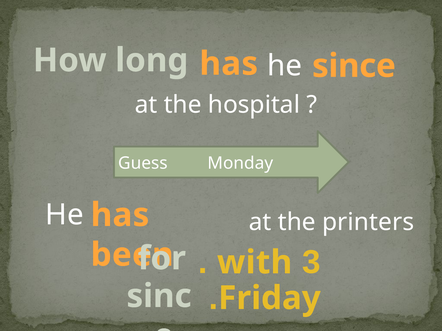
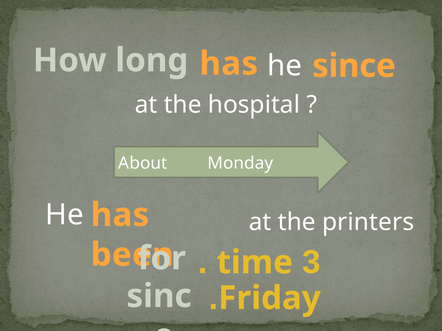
Guess: Guess -> About
with: with -> time
